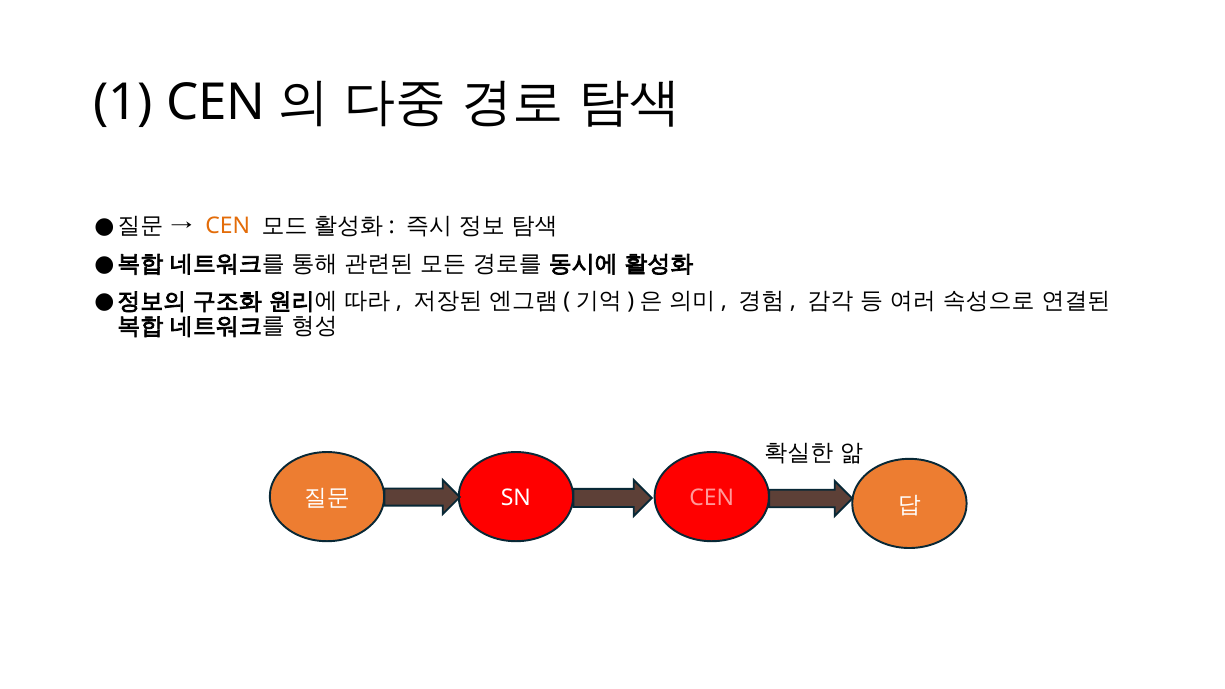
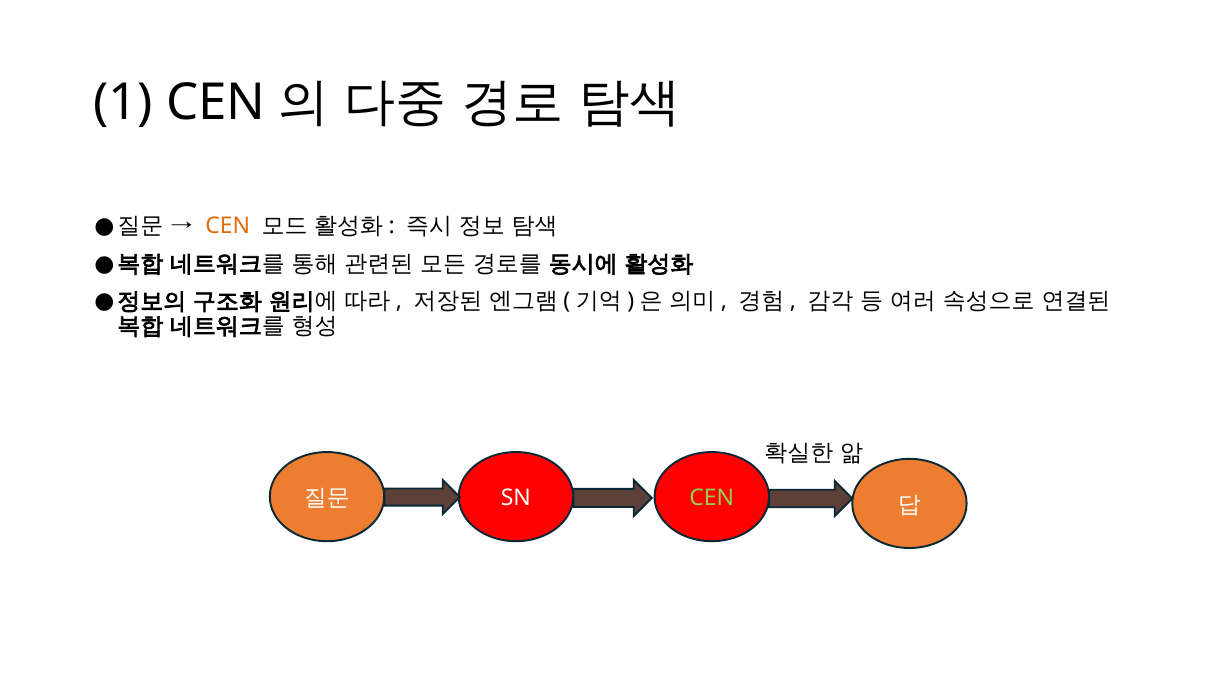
CEN at (712, 498) colour: pink -> light green
